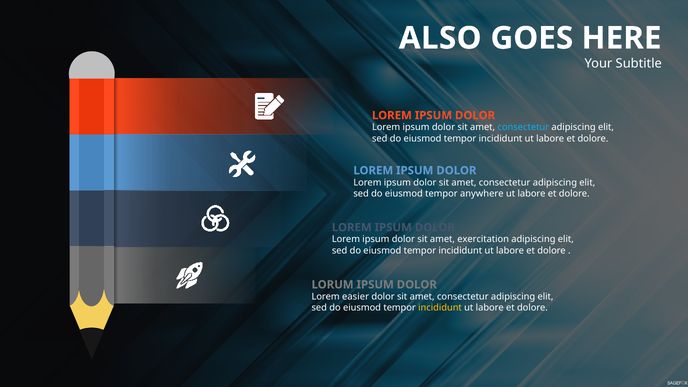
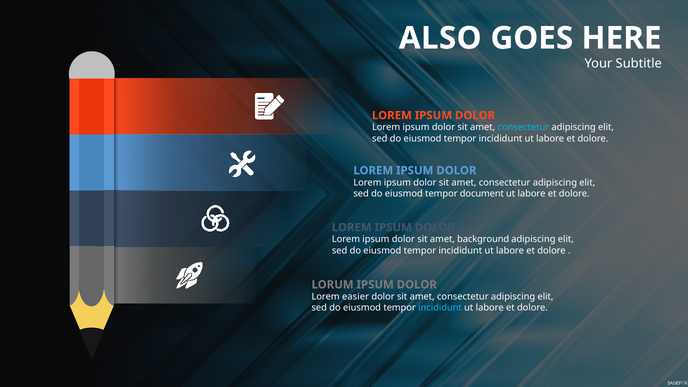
anywhere: anywhere -> document
exercitation: exercitation -> background
incididunt at (440, 308) colour: yellow -> light blue
